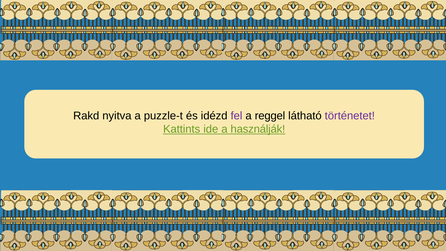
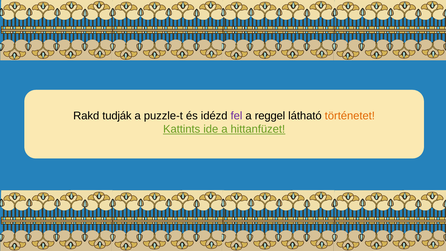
nyitva: nyitva -> tudják
történetet colour: purple -> orange
használják: használják -> hittanfüzet
